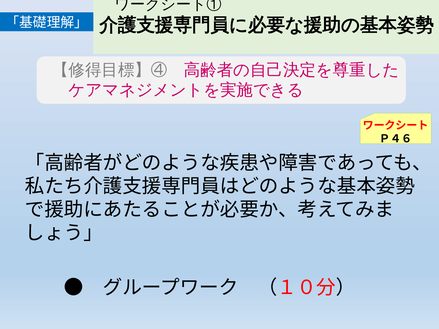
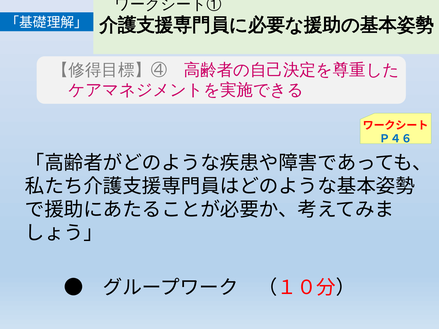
Ｐ４６ colour: black -> blue
